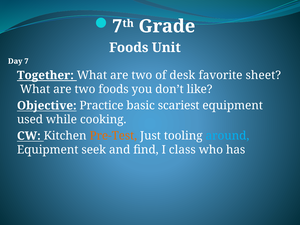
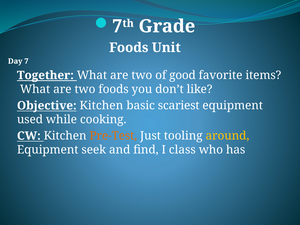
desk: desk -> good
sheet: sheet -> items
Objective Practice: Practice -> Kitchen
around colour: light blue -> yellow
